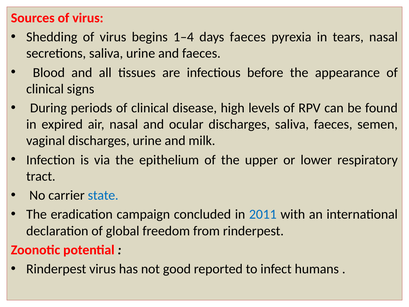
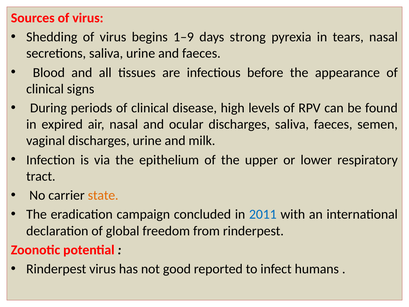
1–4: 1–4 -> 1–9
days faeces: faeces -> strong
state colour: blue -> orange
